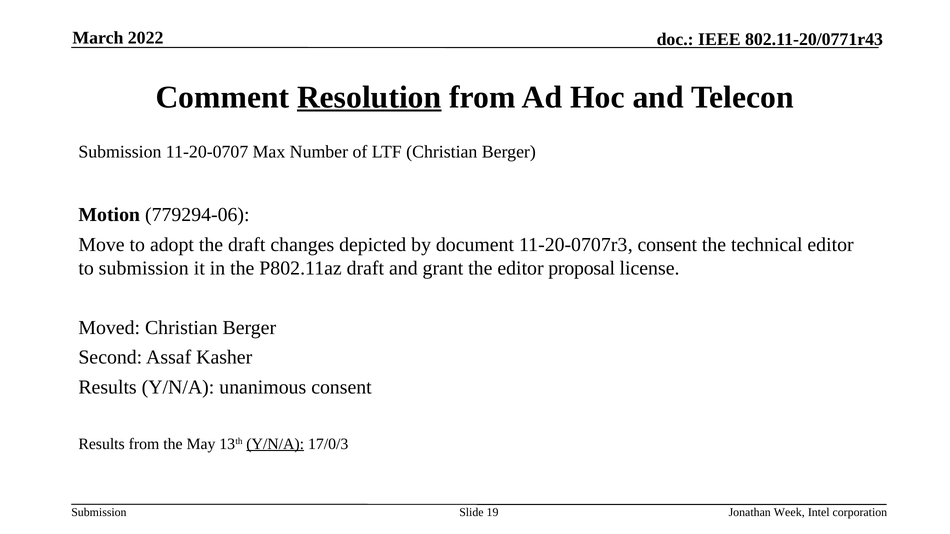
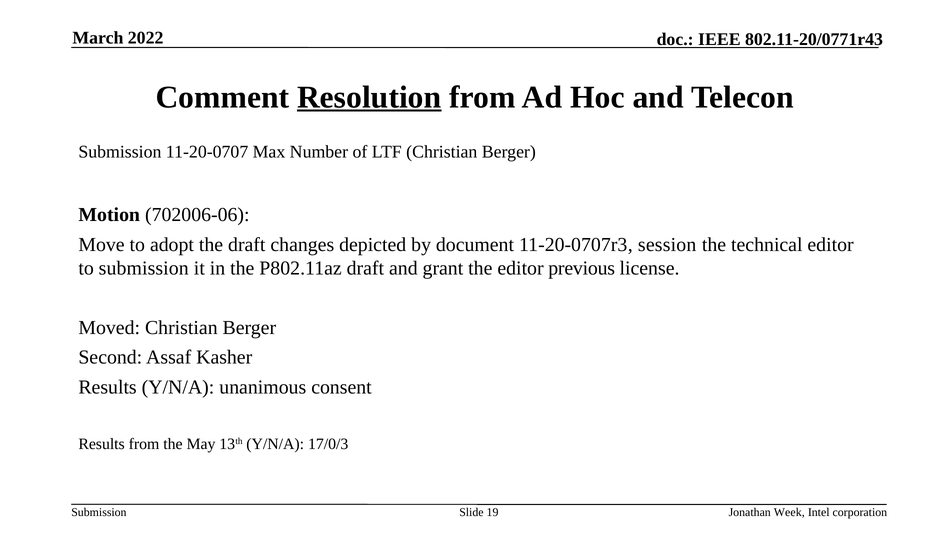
779294-06: 779294-06 -> 702006-06
11-20-0707r3 consent: consent -> session
proposal: proposal -> previous
Y/N/A at (275, 444) underline: present -> none
